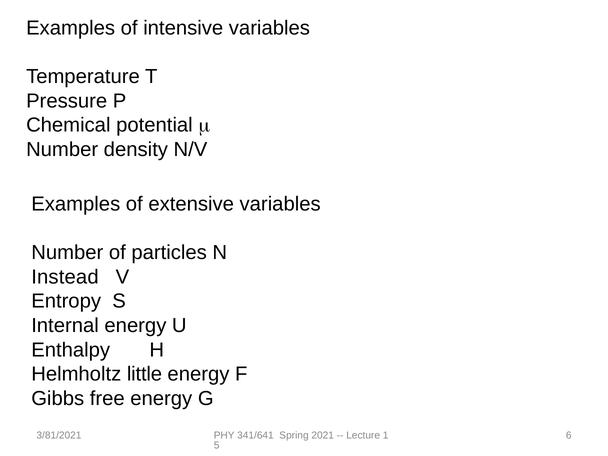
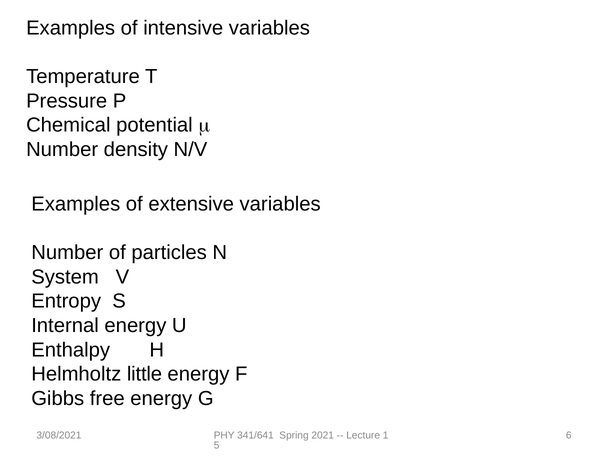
Instead: Instead -> System
3/81/2021: 3/81/2021 -> 3/08/2021
